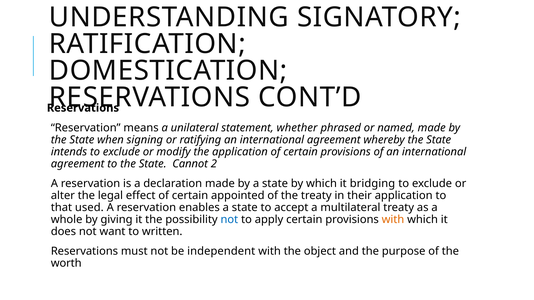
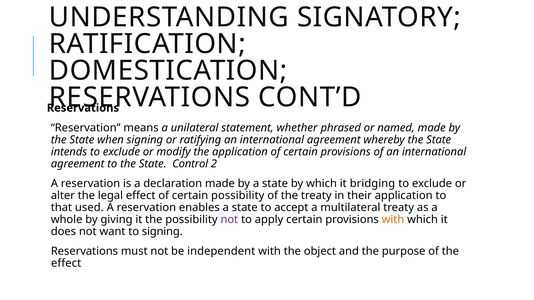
Cannot: Cannot -> Control
certain appointed: appointed -> possibility
not at (229, 220) colour: blue -> purple
to written: written -> signing
worth at (66, 264): worth -> effect
